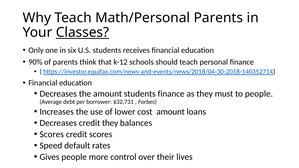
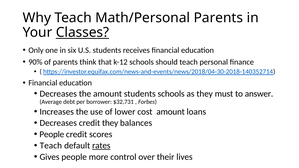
students finance: finance -> schools
to people: people -> answer
Scores at (52, 134): Scores -> People
Speed at (51, 146): Speed -> Teach
rates underline: none -> present
